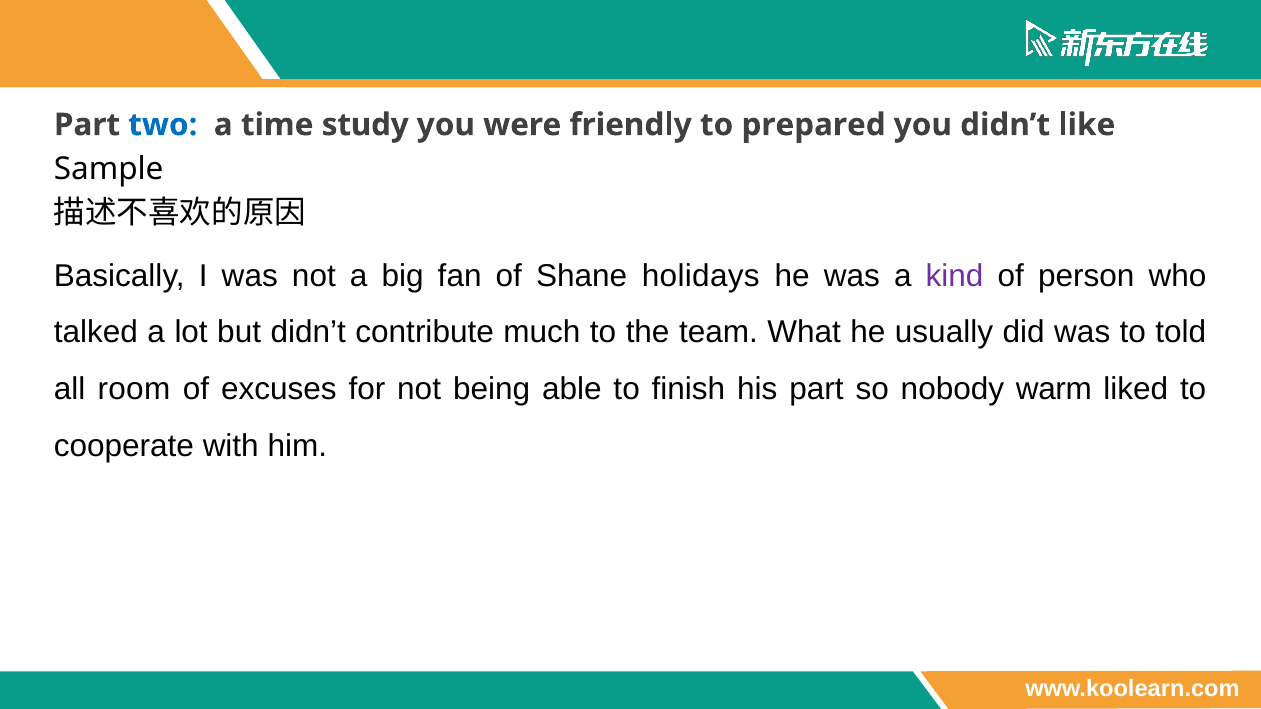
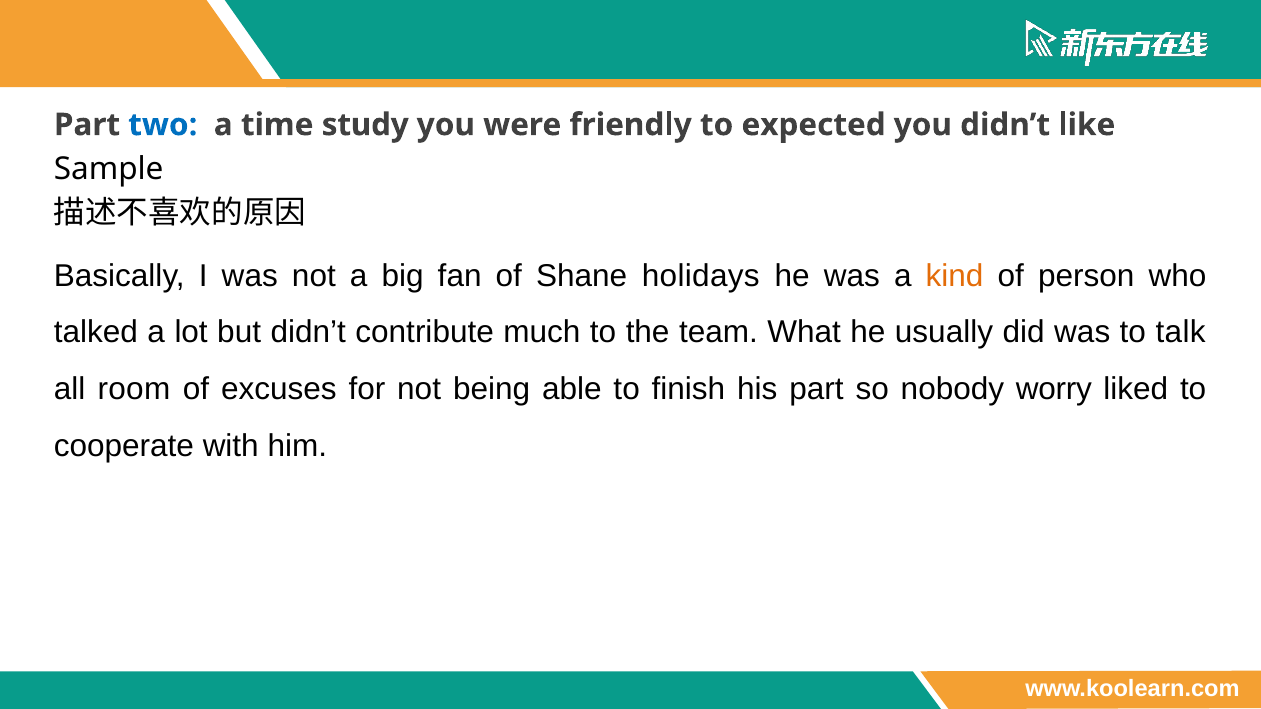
prepared: prepared -> expected
kind colour: purple -> orange
told: told -> talk
warm: warm -> worry
